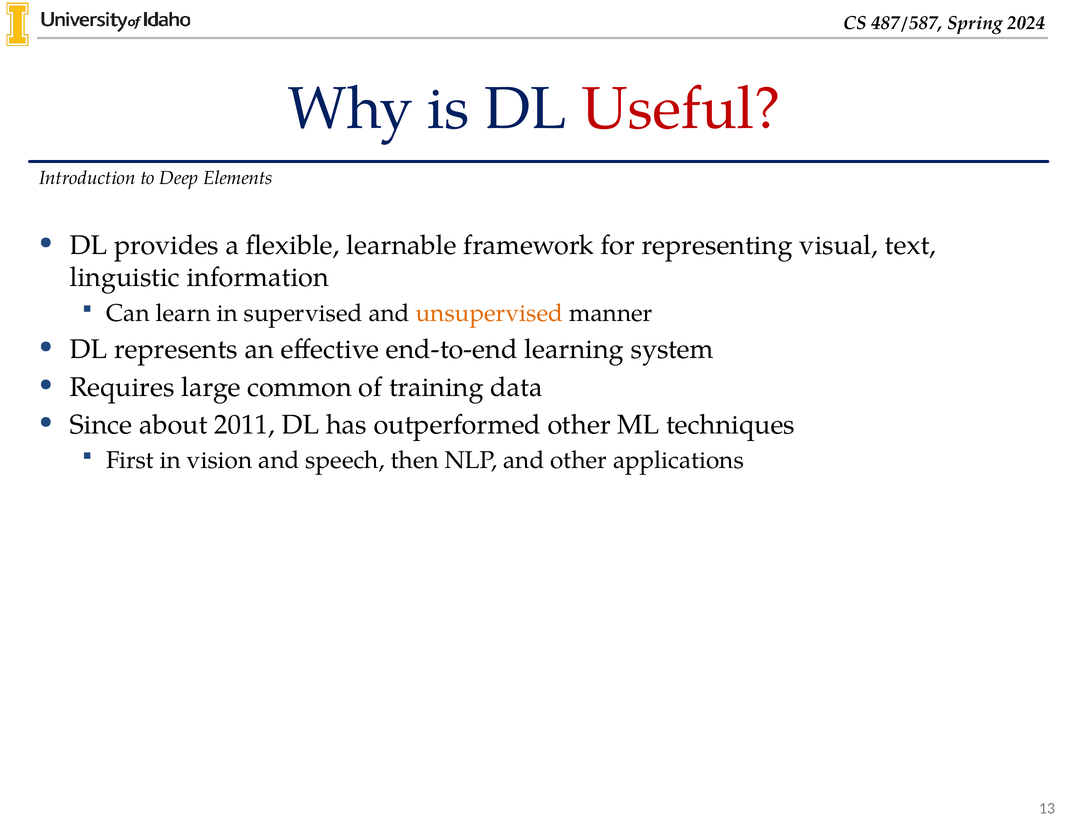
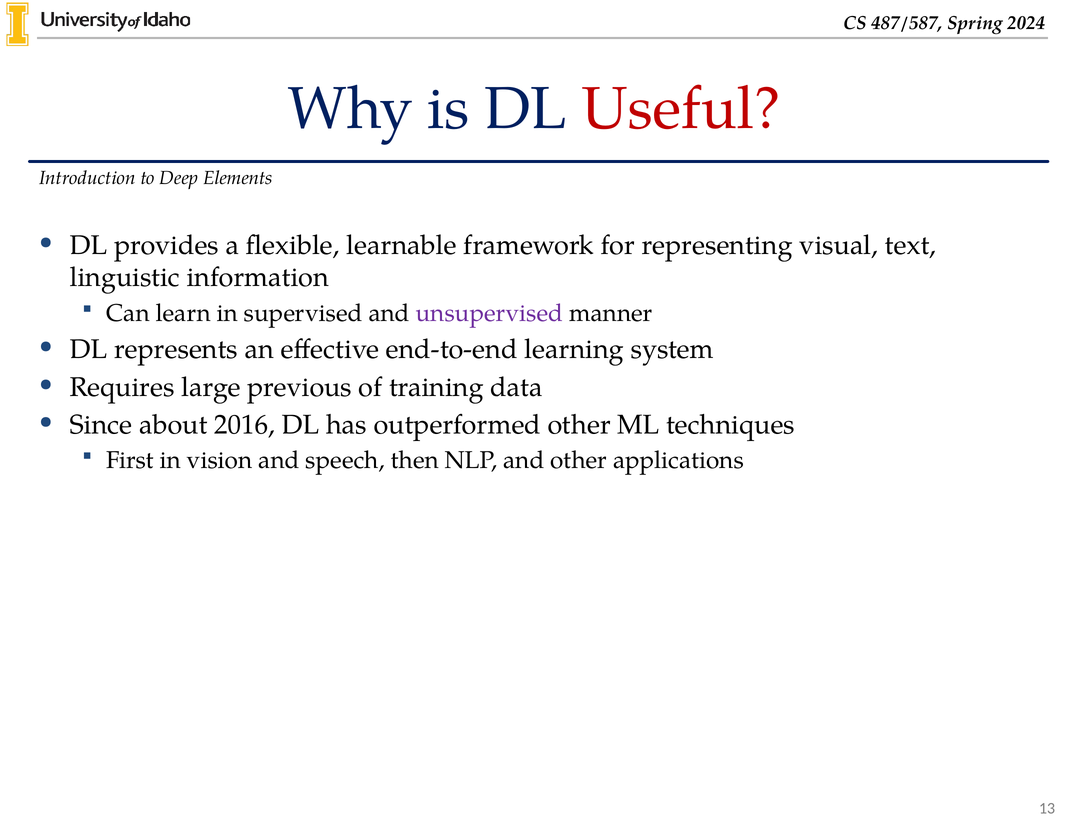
unsupervised colour: orange -> purple
common: common -> previous
2011: 2011 -> 2016
